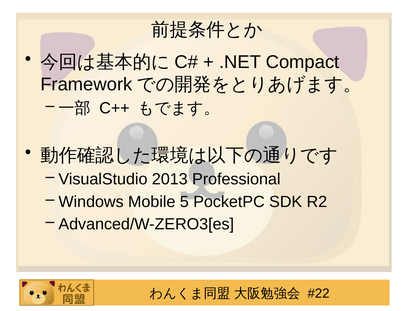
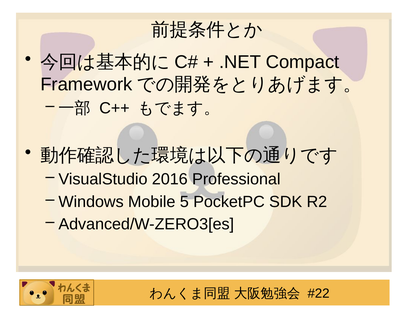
2013: 2013 -> 2016
